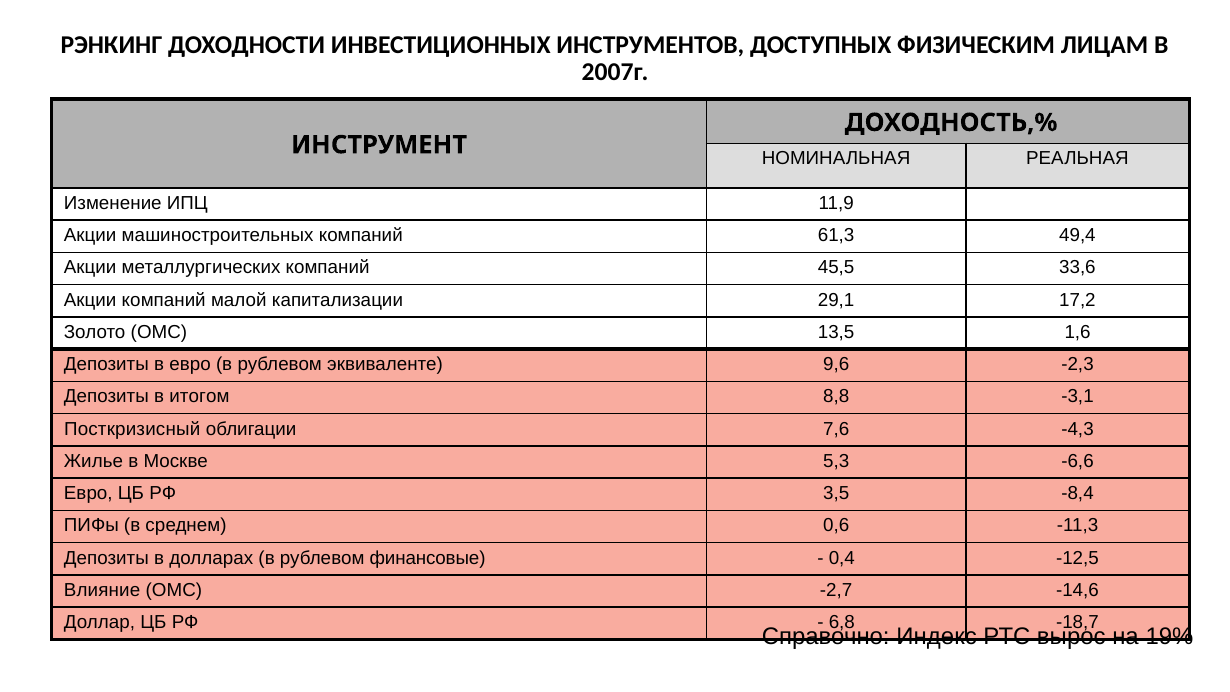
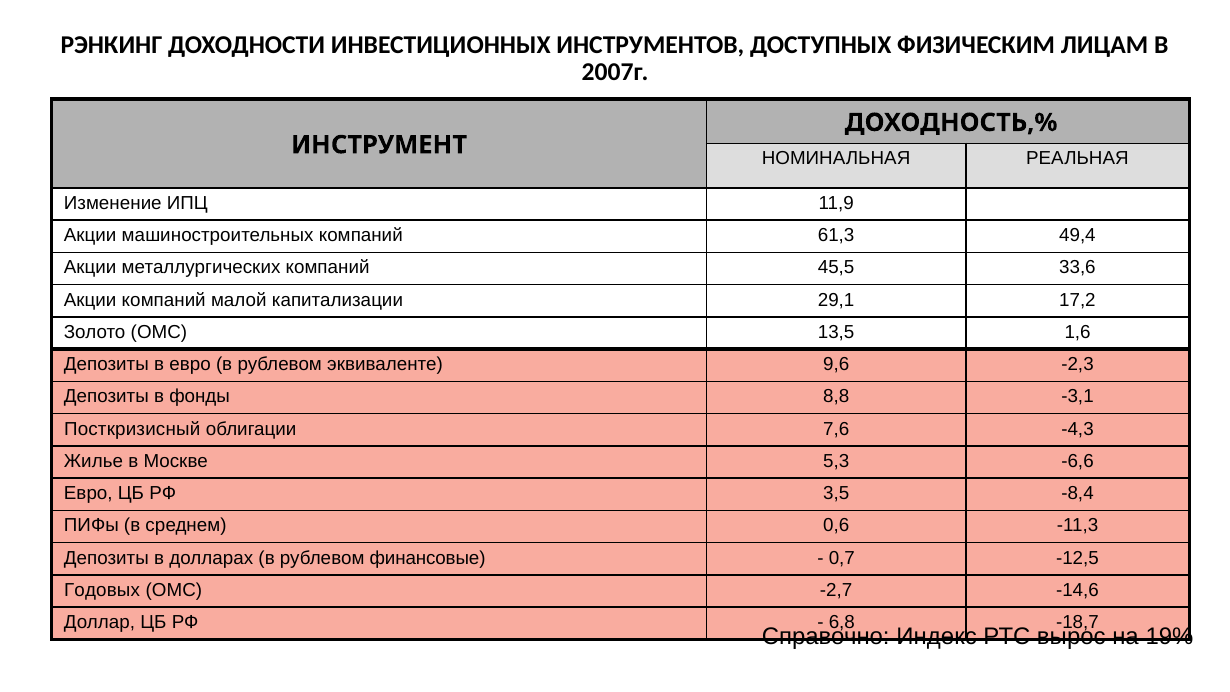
итогом: итогом -> фонды
0,4: 0,4 -> 0,7
Влияние: Влияние -> Годовых
